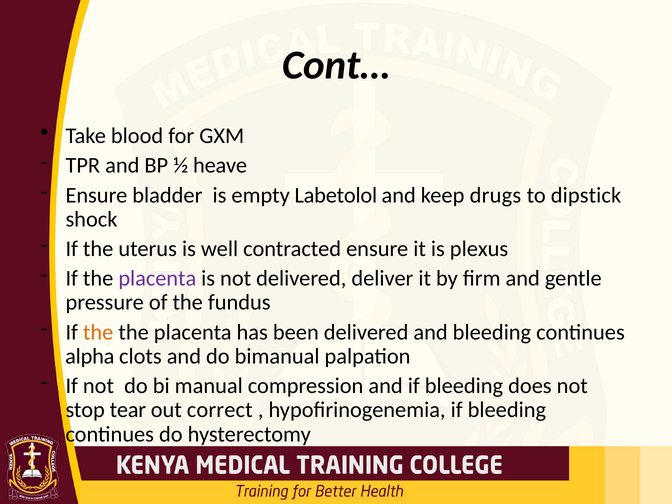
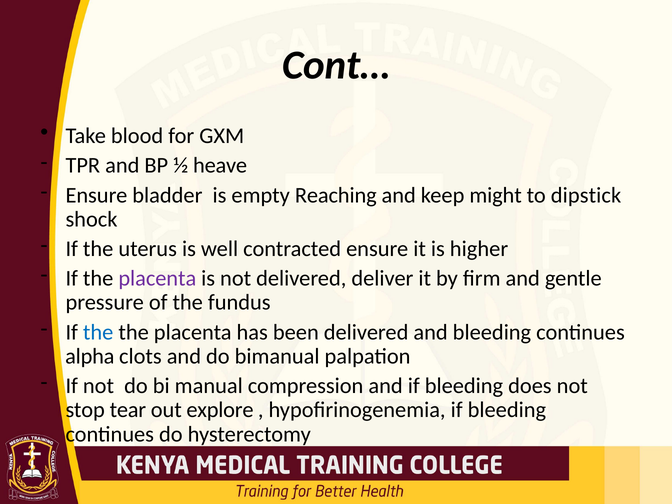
Labetolol: Labetolol -> Reaching
drugs: drugs -> might
plexus: plexus -> higher
the at (98, 332) colour: orange -> blue
correct: correct -> explore
